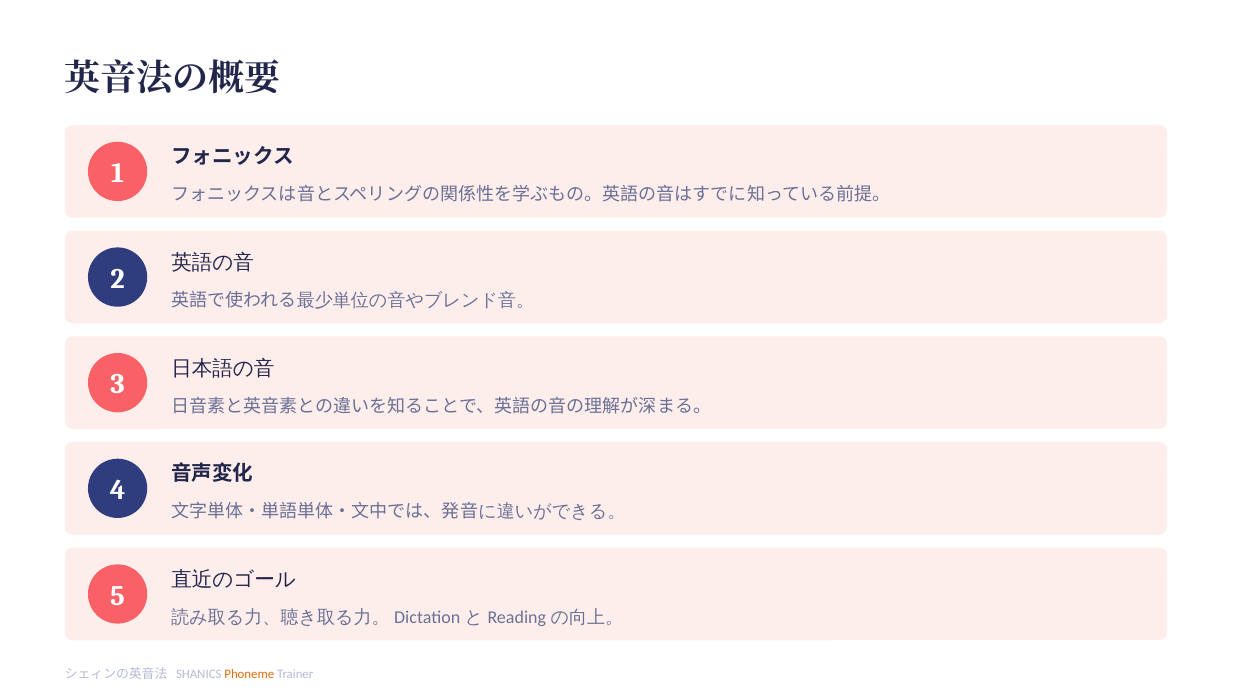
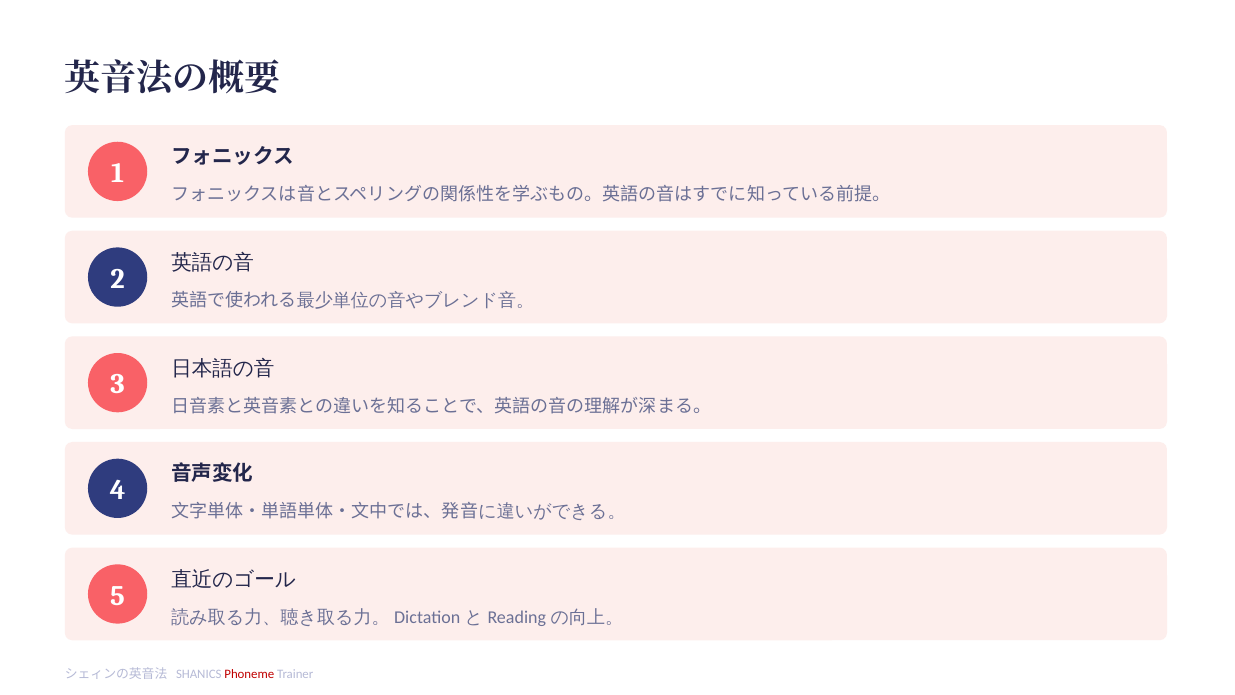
Phoneme colour: orange -> red
